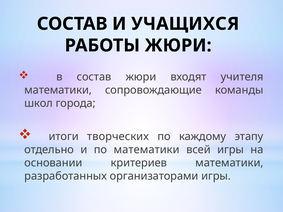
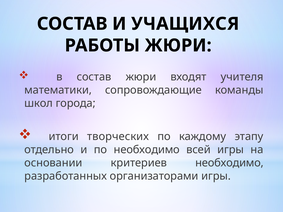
по математики: математики -> необходимо
критериев математики: математики -> необходимо
